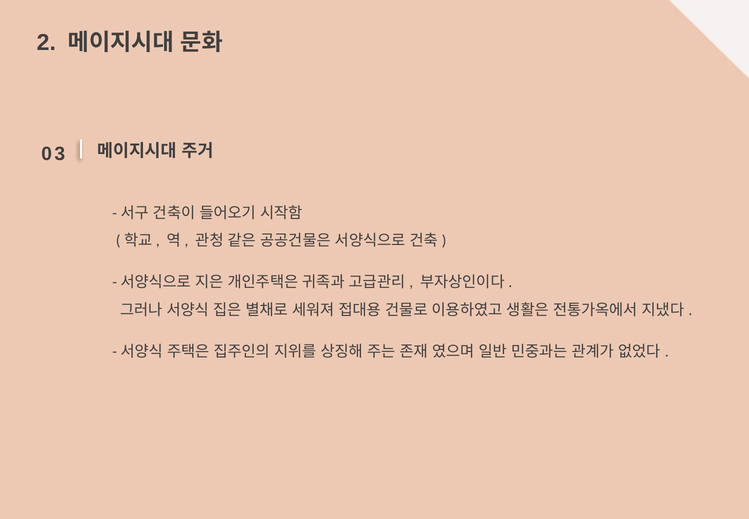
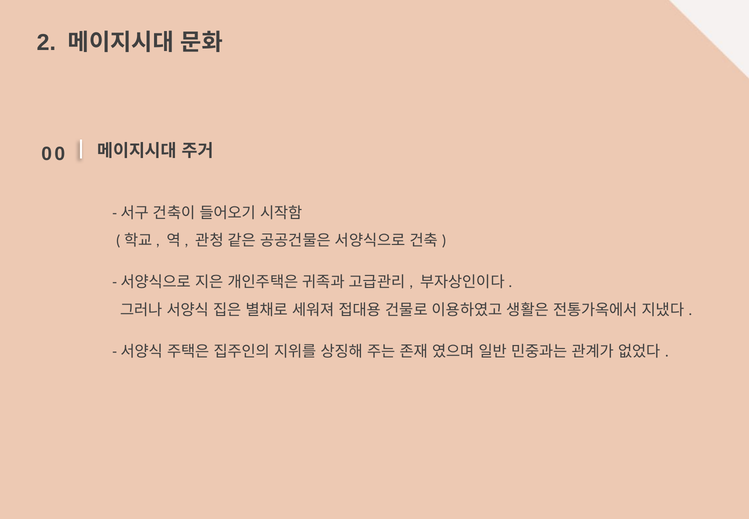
0 3: 3 -> 0
